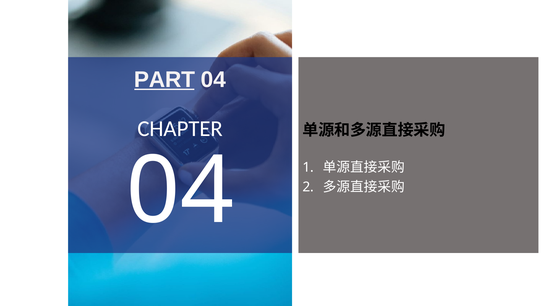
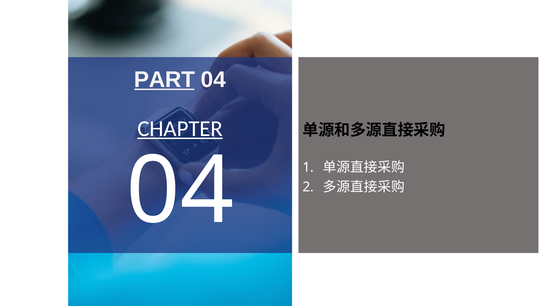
CHAPTER underline: none -> present
